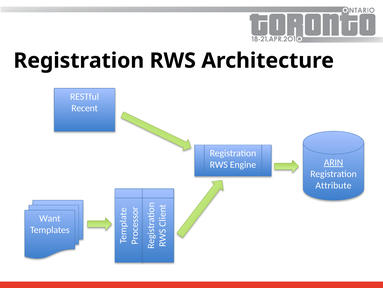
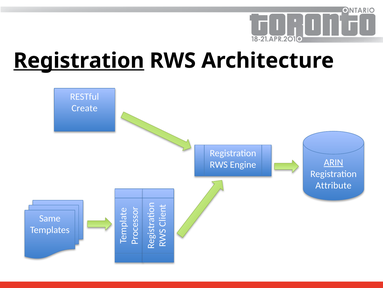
Registration at (79, 61) underline: none -> present
Recent: Recent -> Create
Want: Want -> Same
